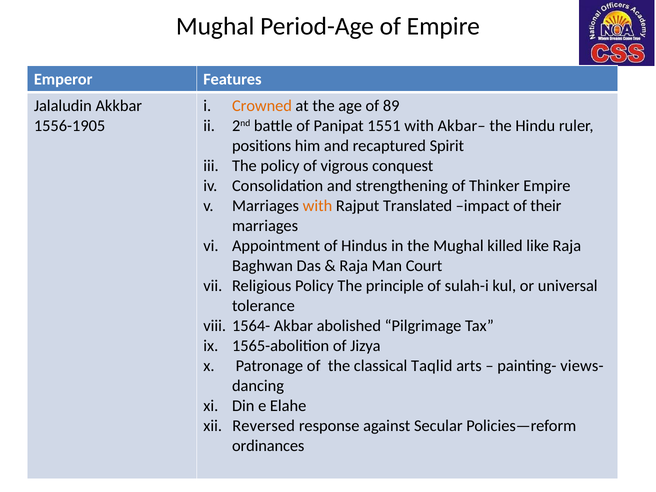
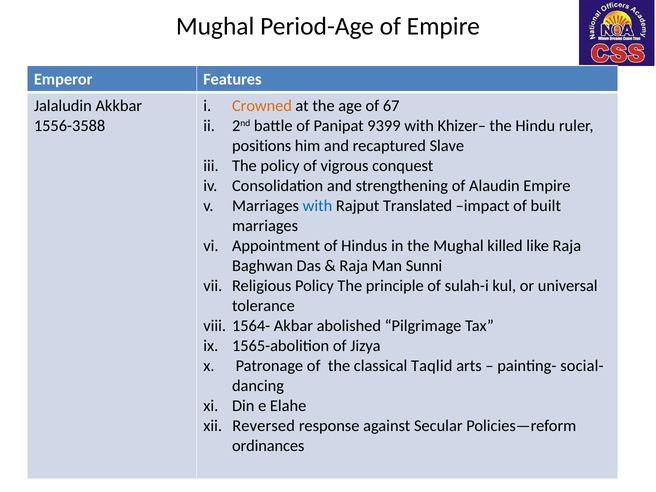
89: 89 -> 67
1556-1905: 1556-1905 -> 1556-3588
1551: 1551 -> 9399
Akbar–: Akbar– -> Khizer–
Spirit: Spirit -> Slave
Thinker: Thinker -> Alaudin
with at (317, 206) colour: orange -> blue
their: their -> built
Court: Court -> Sunni
views-: views- -> social-
